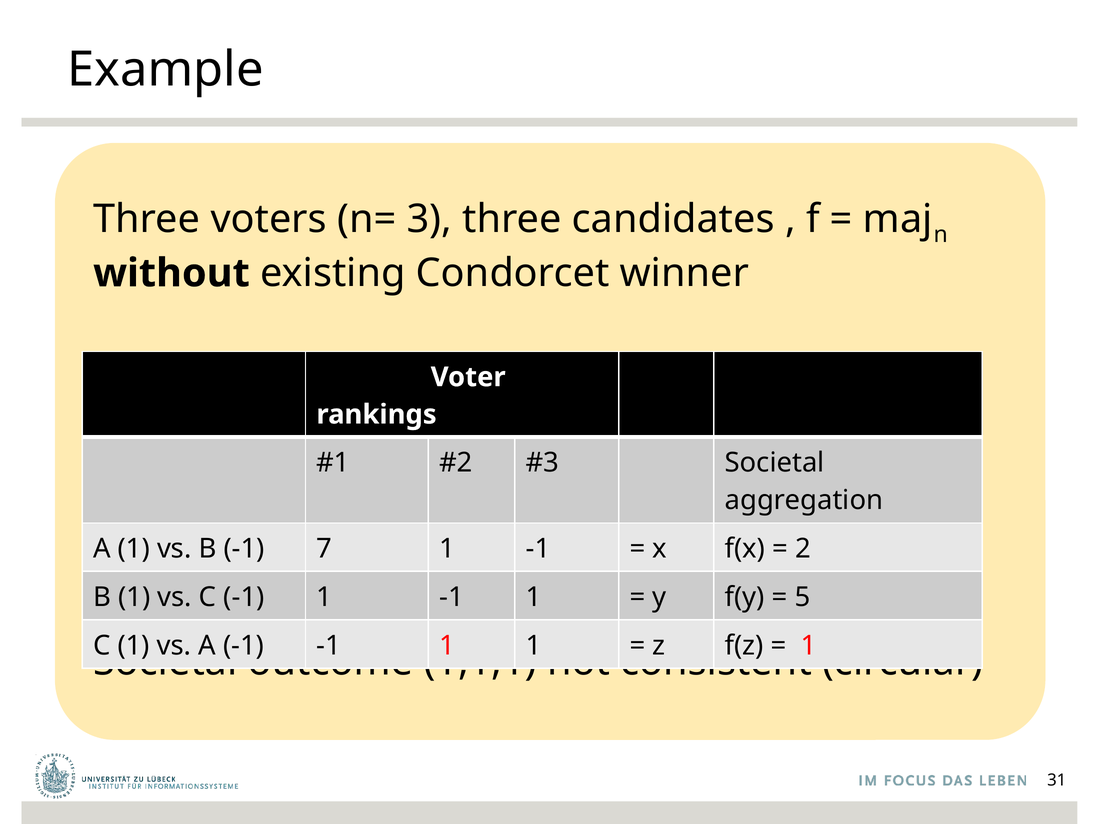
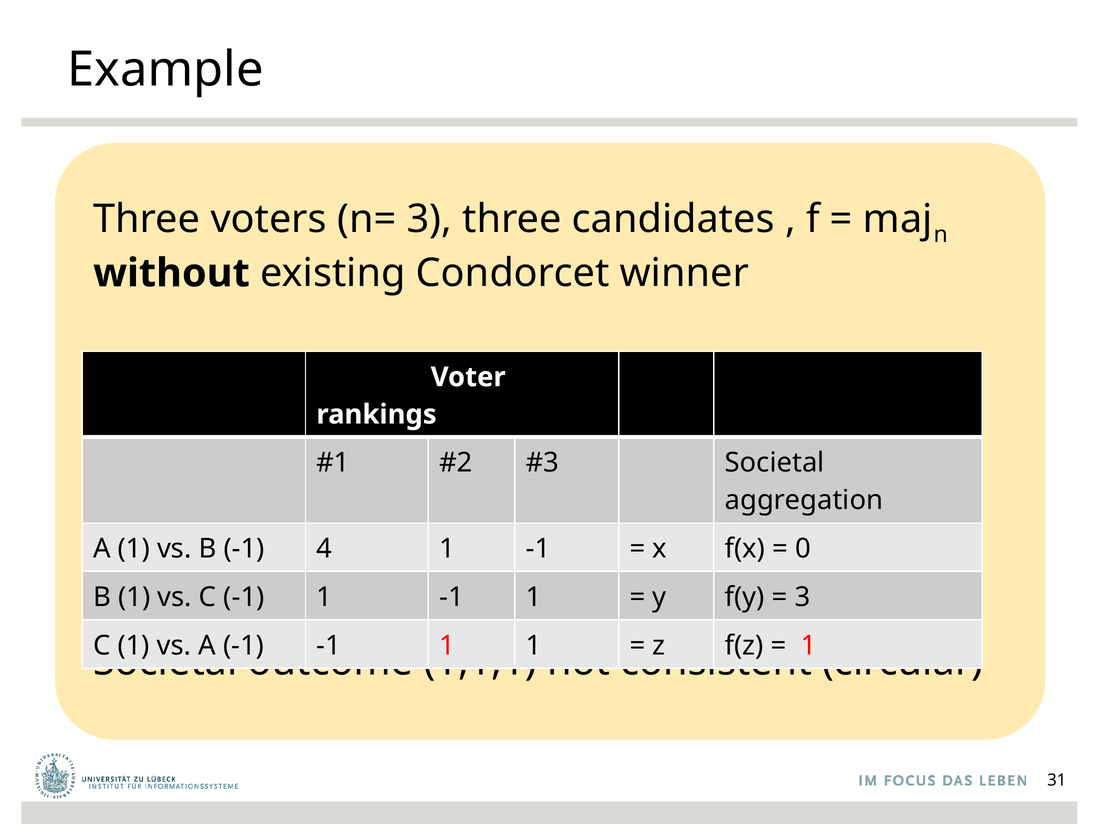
7: 7 -> 4
2: 2 -> 0
5 at (802, 597): 5 -> 3
